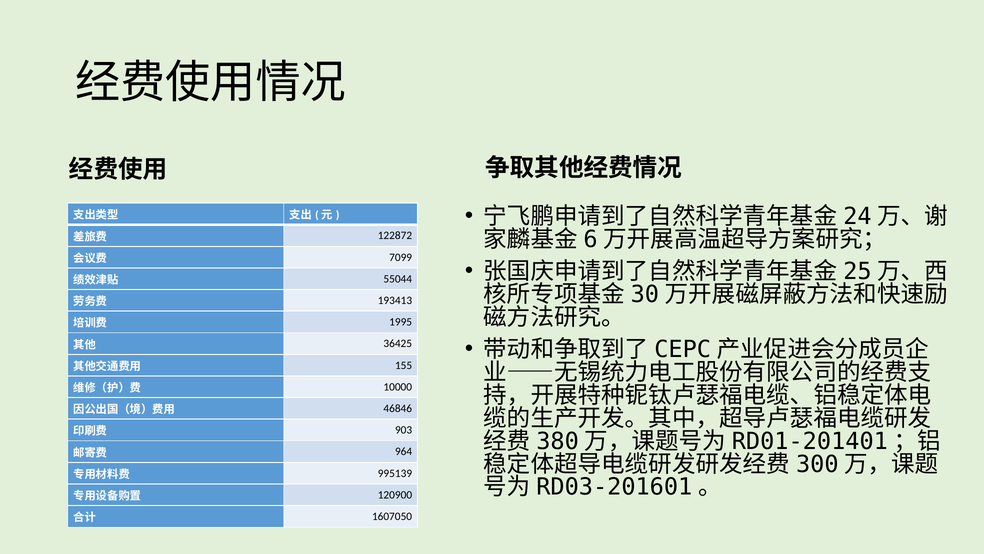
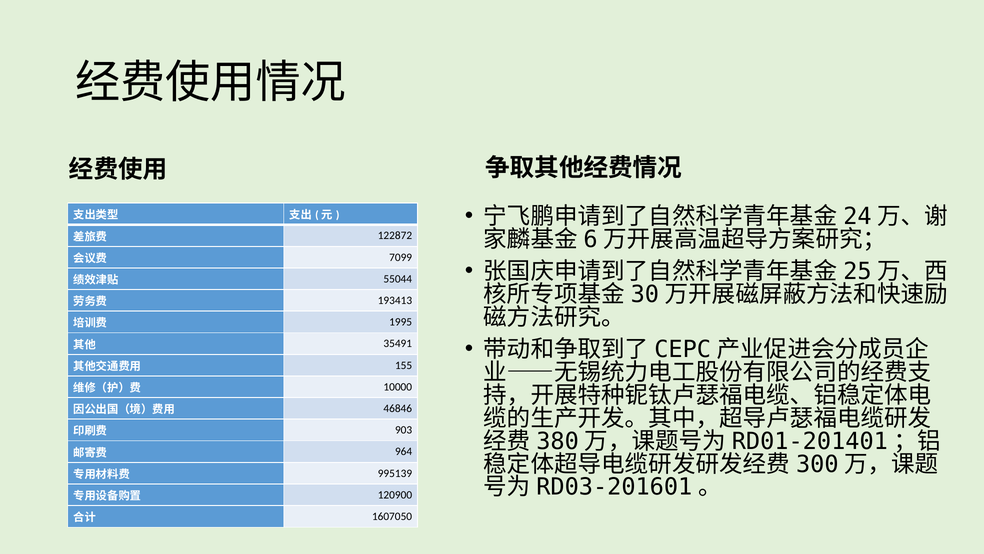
36425: 36425 -> 35491
